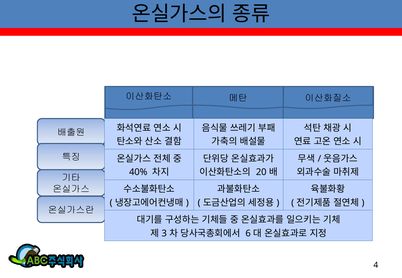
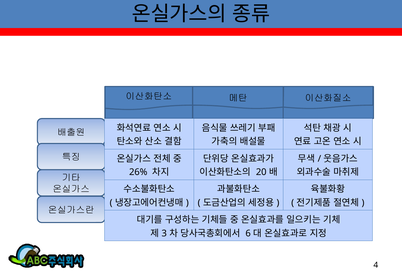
40%: 40% -> 26%
